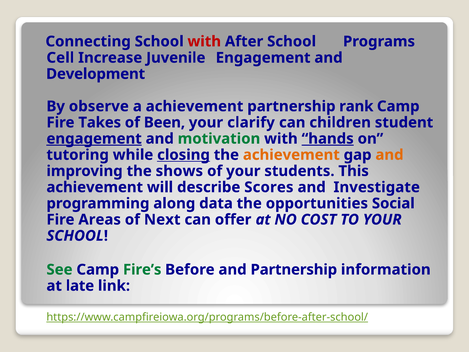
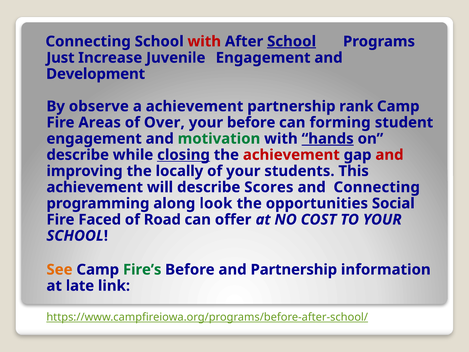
School at (292, 41) underline: none -> present
Cell: Cell -> Just
Takes: Takes -> Areas
Been: Been -> Over
your clarify: clarify -> before
children: children -> forming
engagement at (94, 139) underline: present -> none
tutoring at (78, 155): tutoring -> describe
achievement at (291, 155) colour: orange -> red
and at (389, 155) colour: orange -> red
shows: shows -> locally
and Investigate: Investigate -> Connecting
data: data -> look
Areas: Areas -> Faced
Next: Next -> Road
See colour: green -> orange
